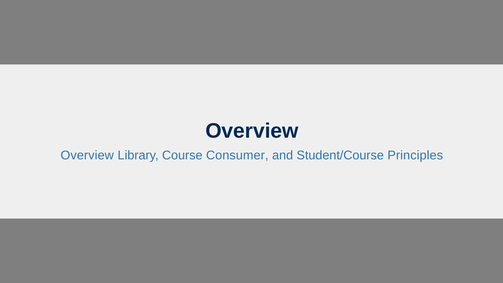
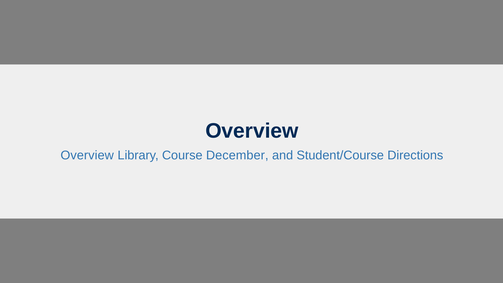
Consumer: Consumer -> December
Principles: Principles -> Directions
